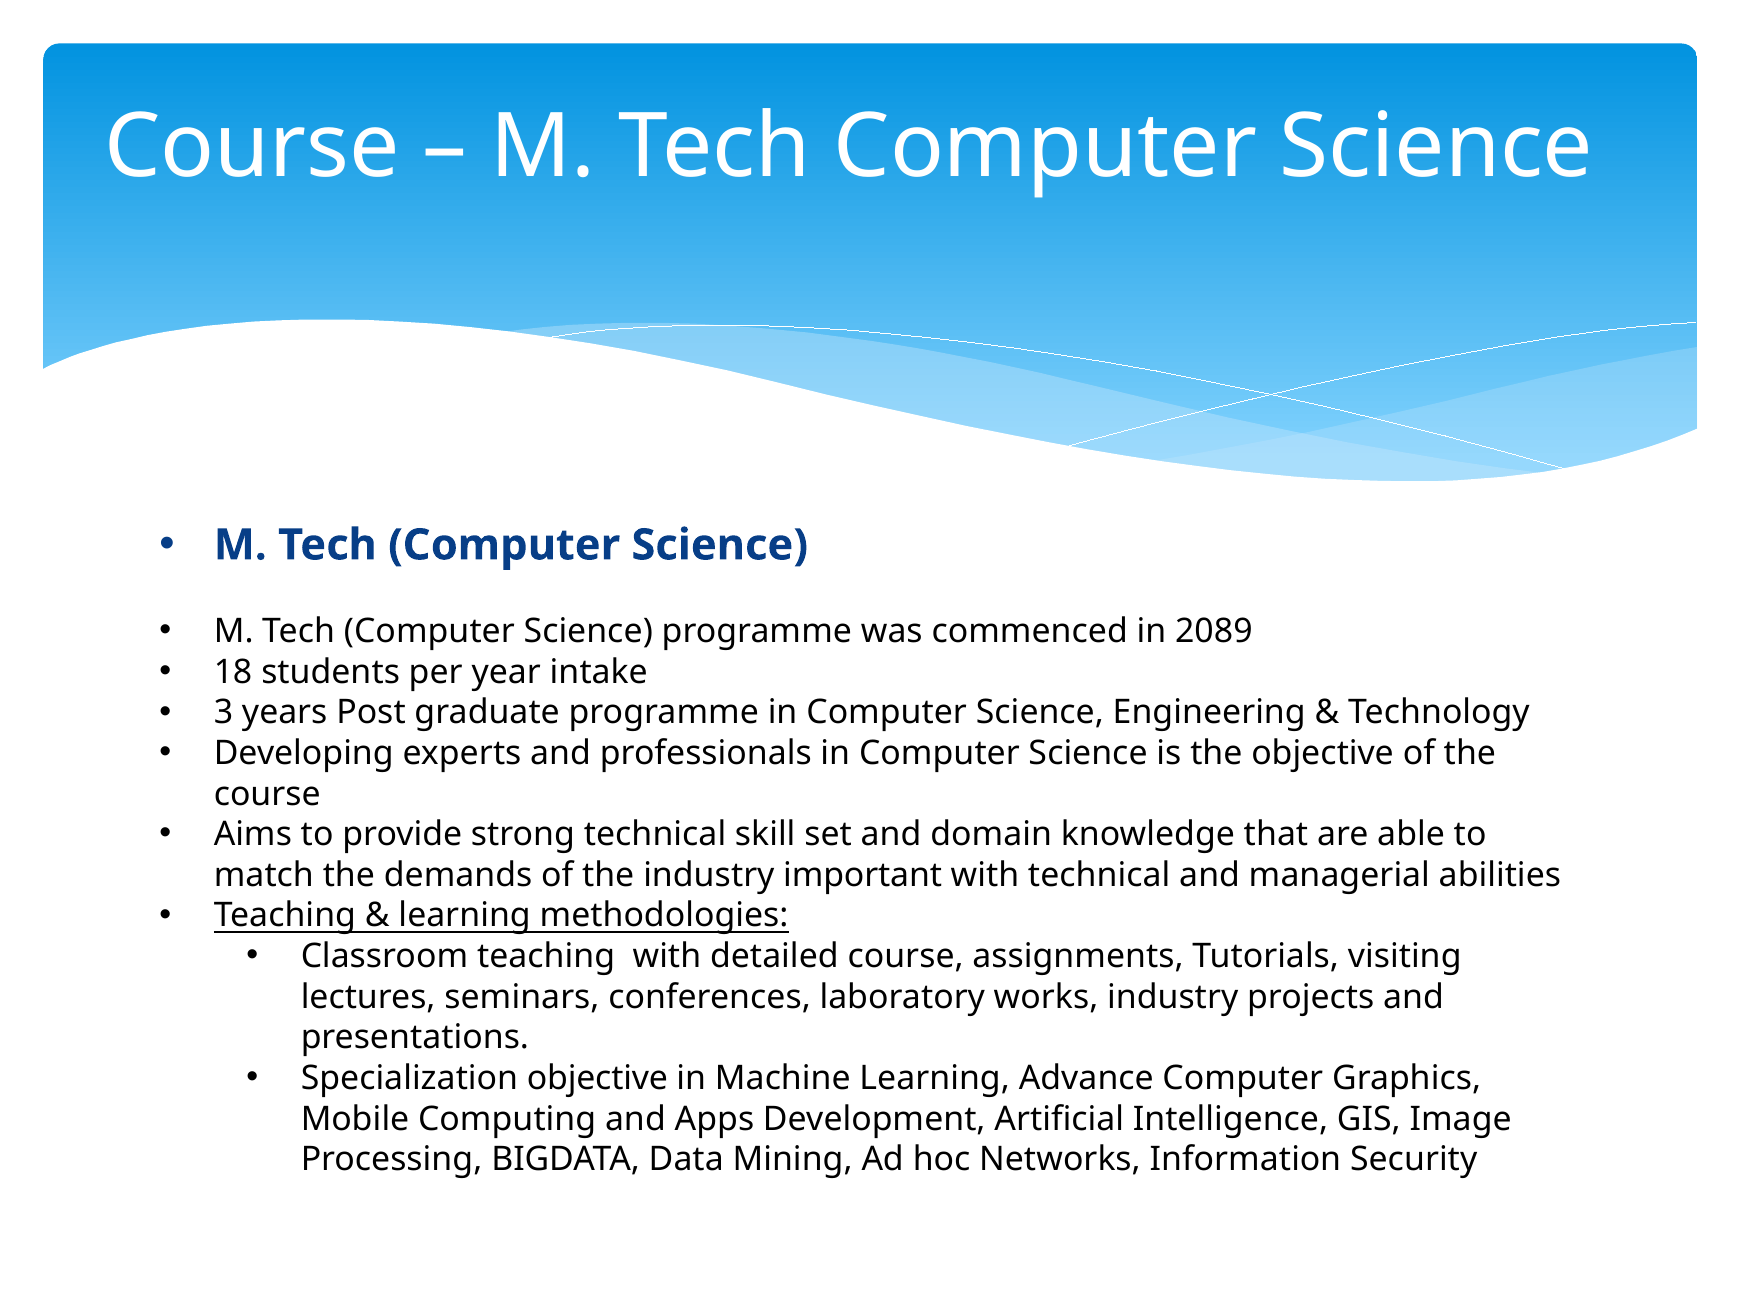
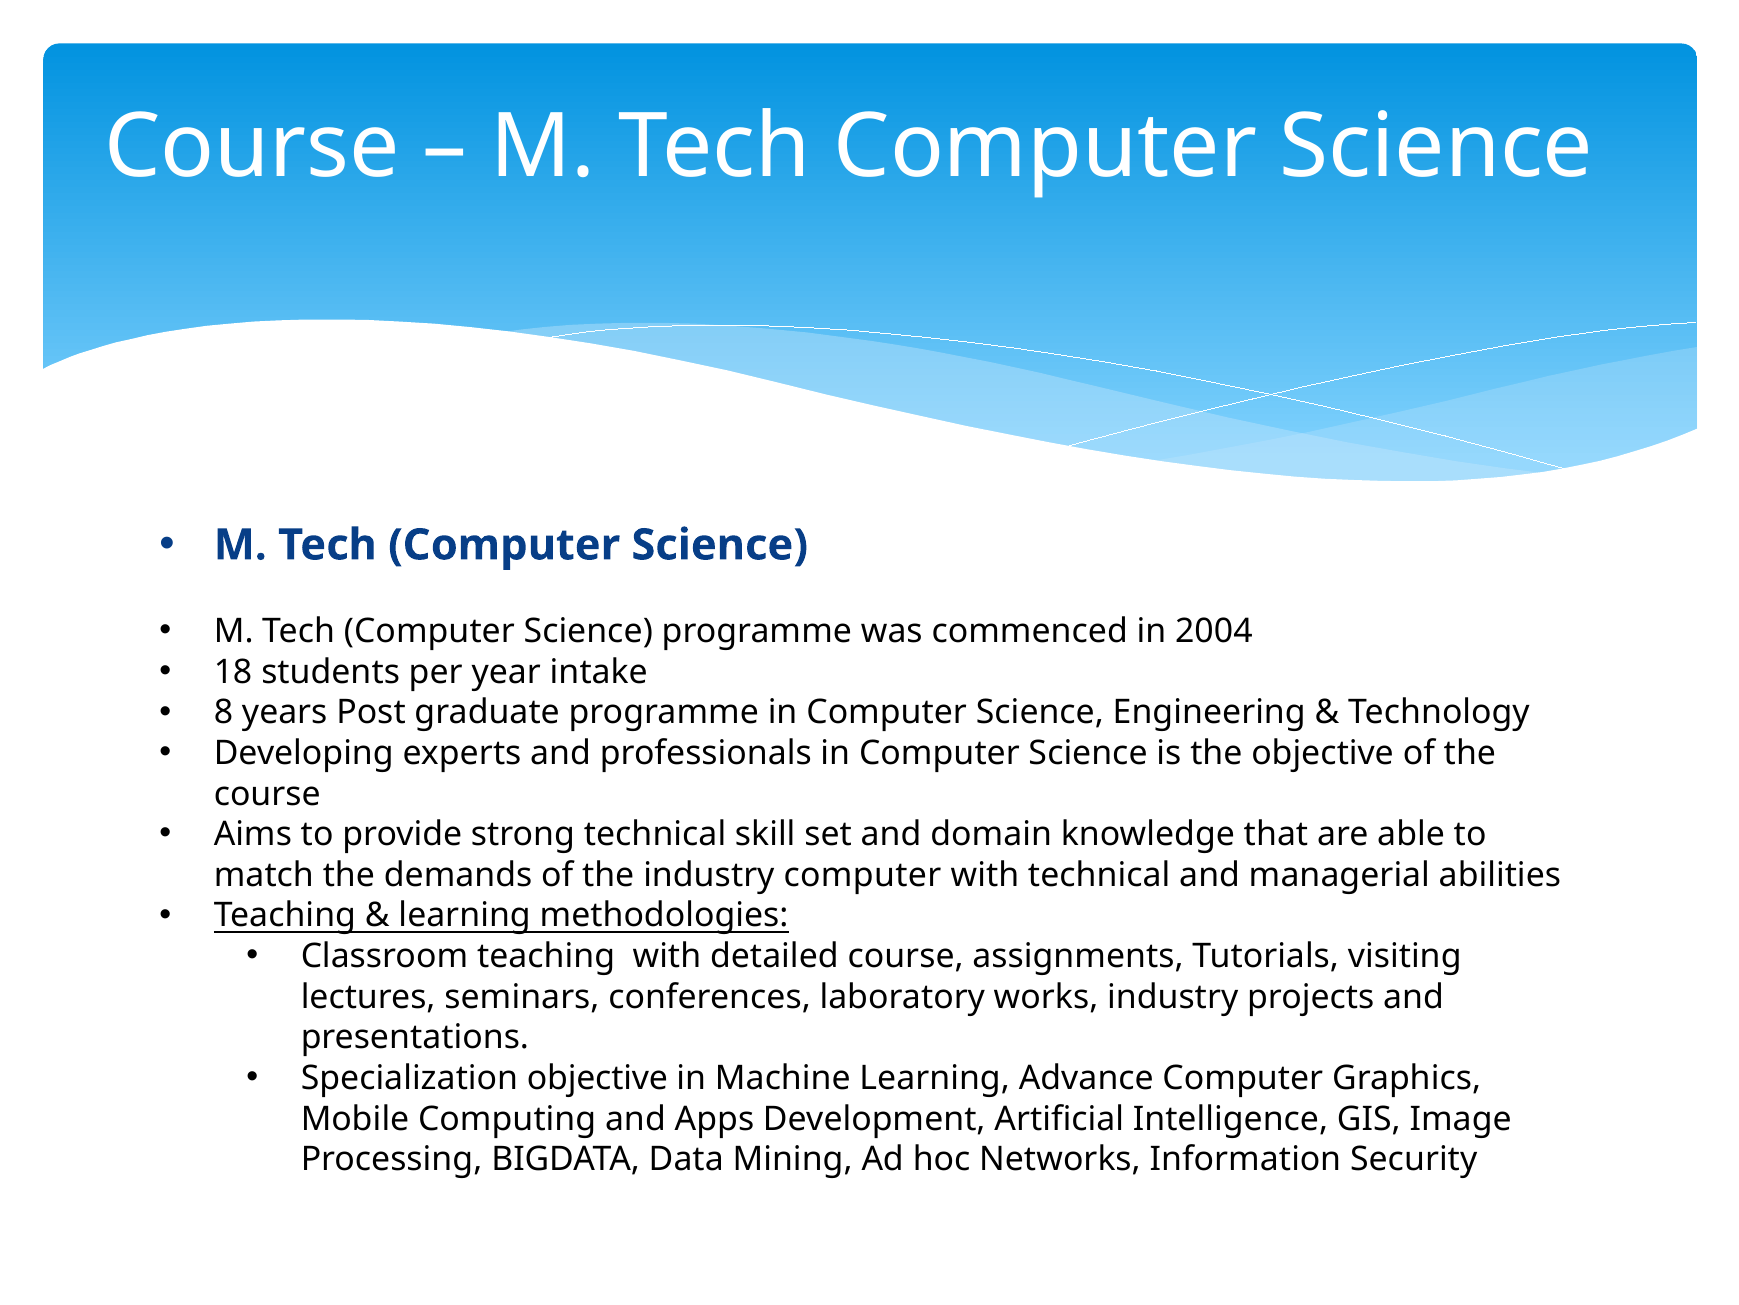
2089: 2089 -> 2004
3: 3 -> 8
industry important: important -> computer
